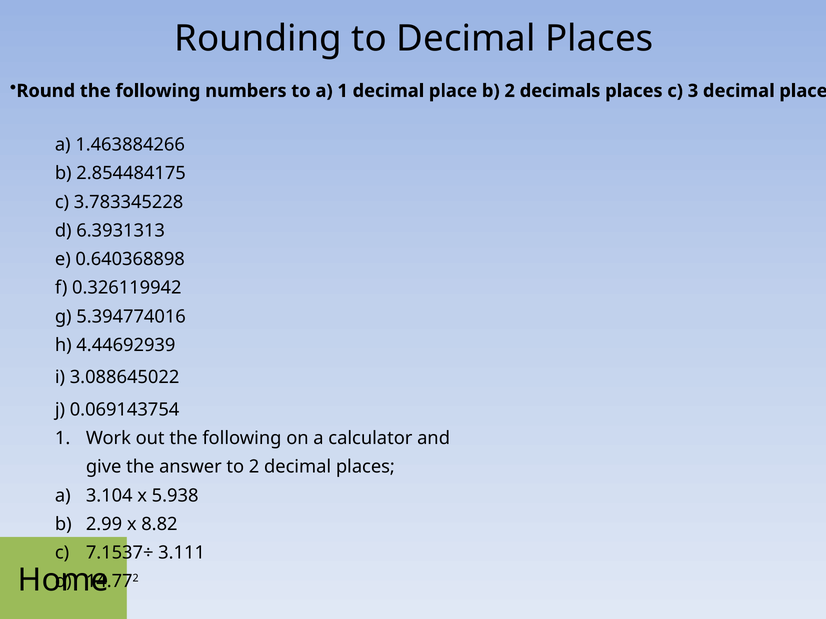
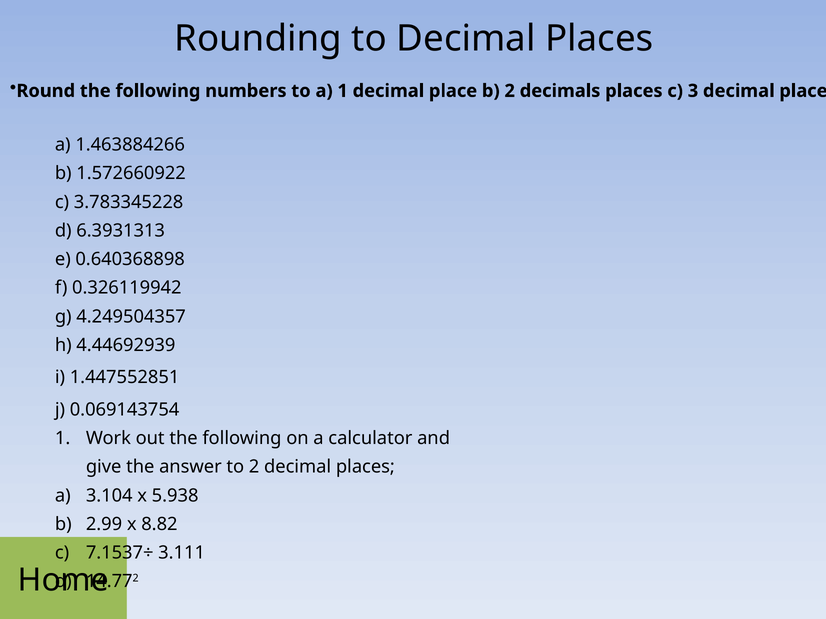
2.854484175: 2.854484175 -> 1.572660922
5.394774016: 5.394774016 -> 4.249504357
3.088645022: 3.088645022 -> 1.447552851
